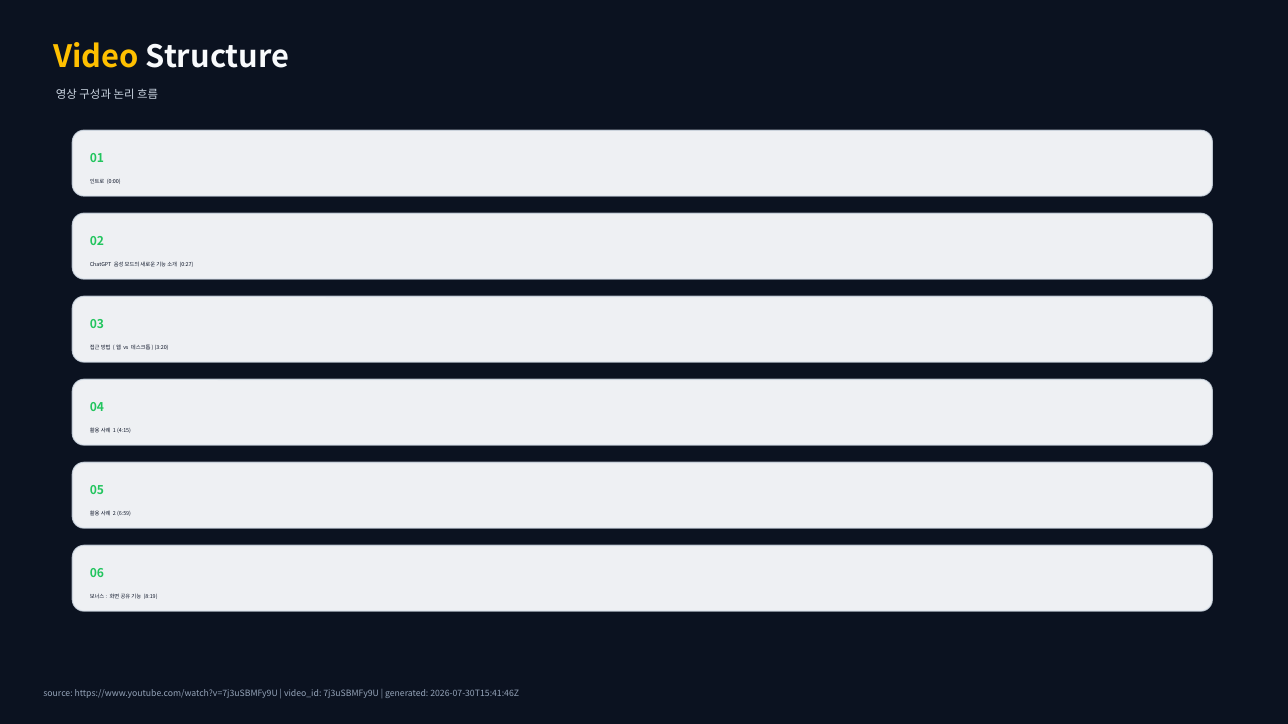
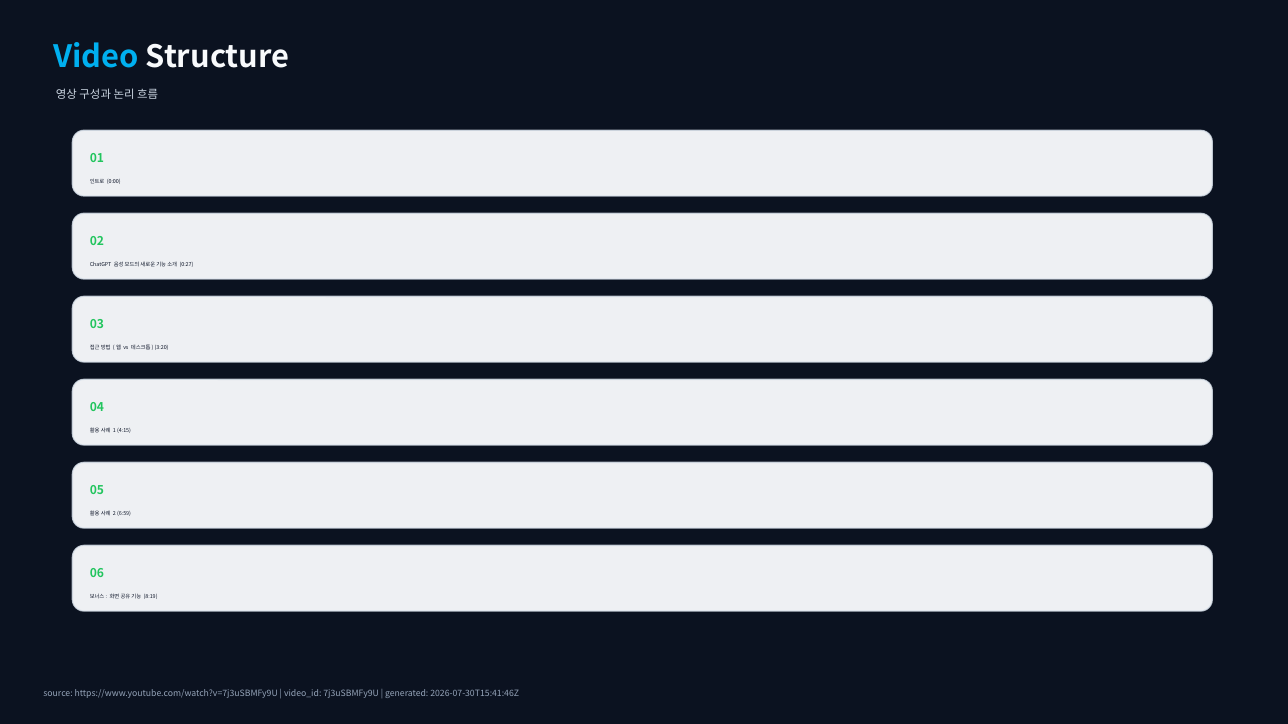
Video colour: yellow -> light blue
